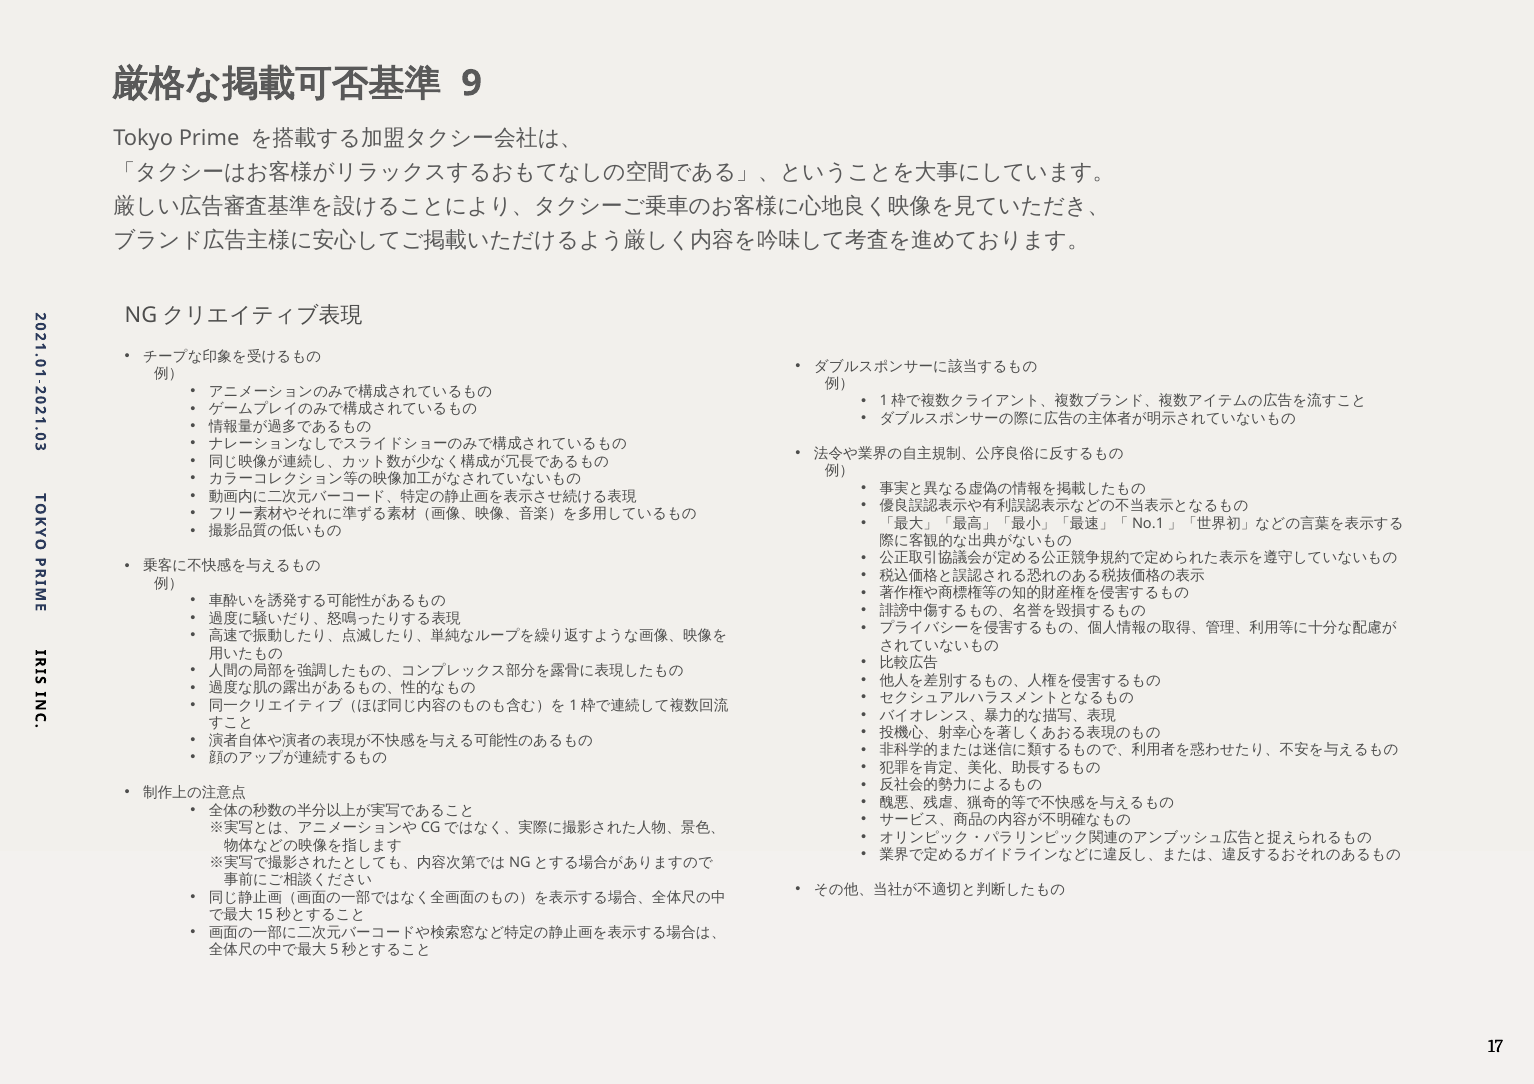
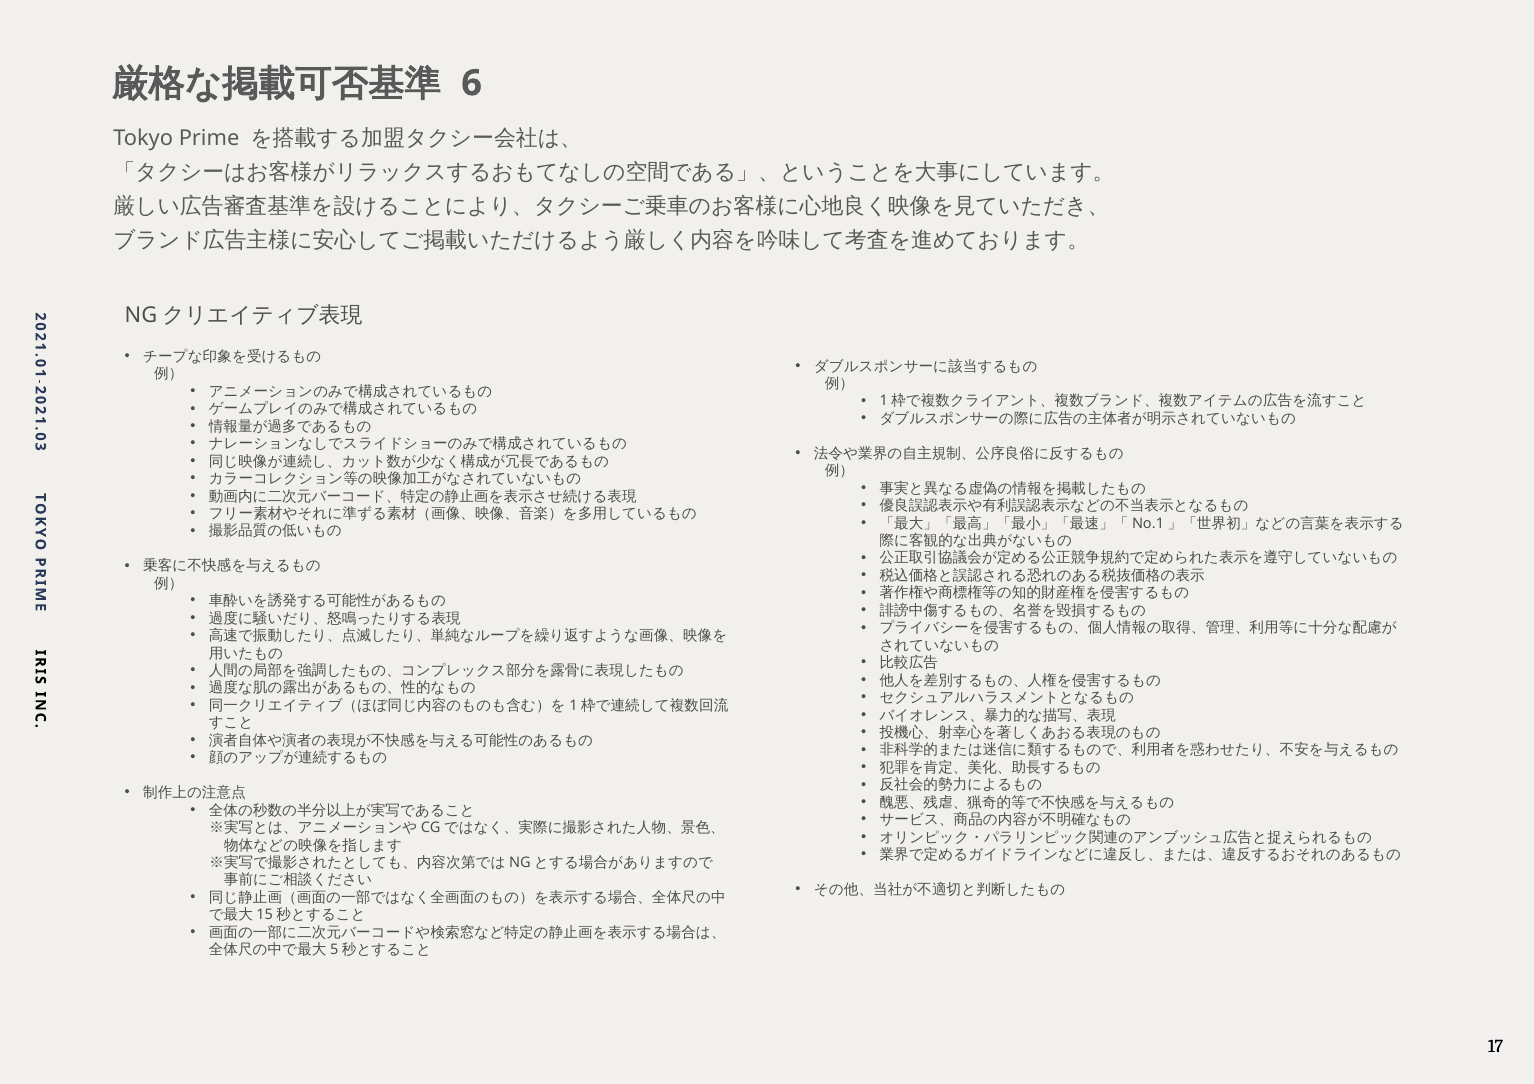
9: 9 -> 6
